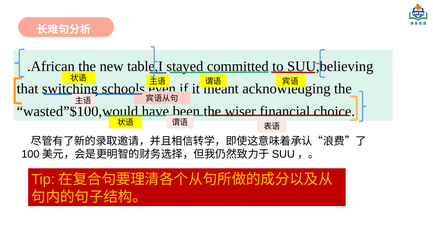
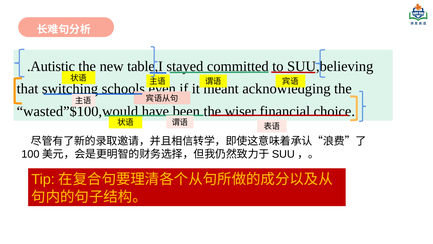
.African: .African -> .Autistic
